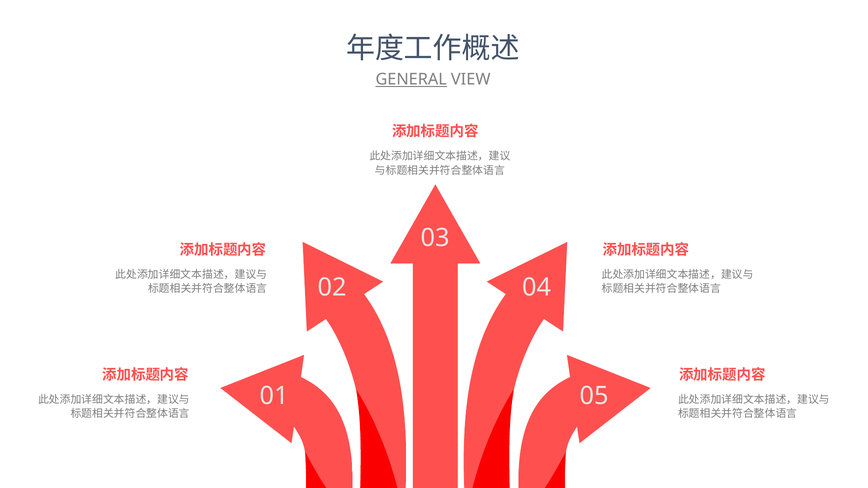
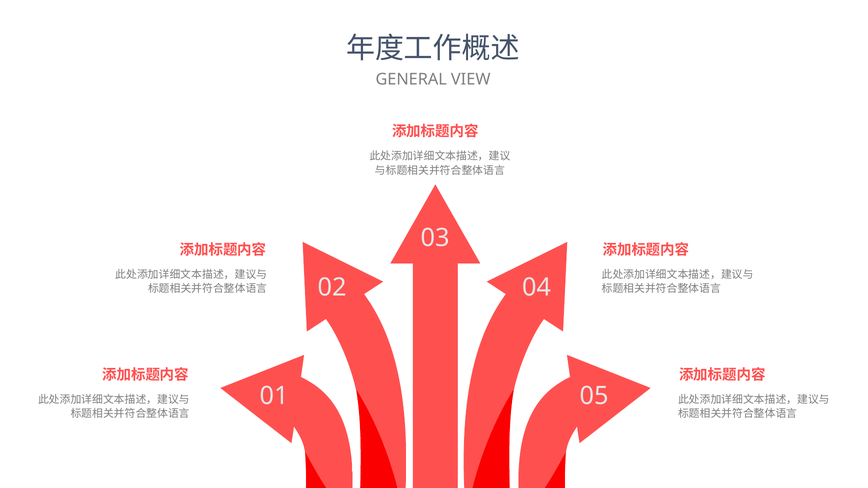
GENERAL underline: present -> none
